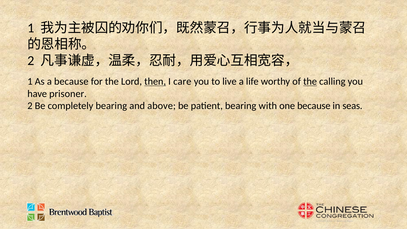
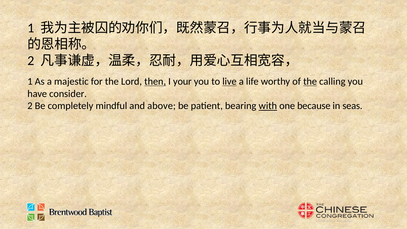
a because: because -> majestic
care: care -> your
live underline: none -> present
prisoner: prisoner -> consider
completely bearing: bearing -> mindful
with underline: none -> present
